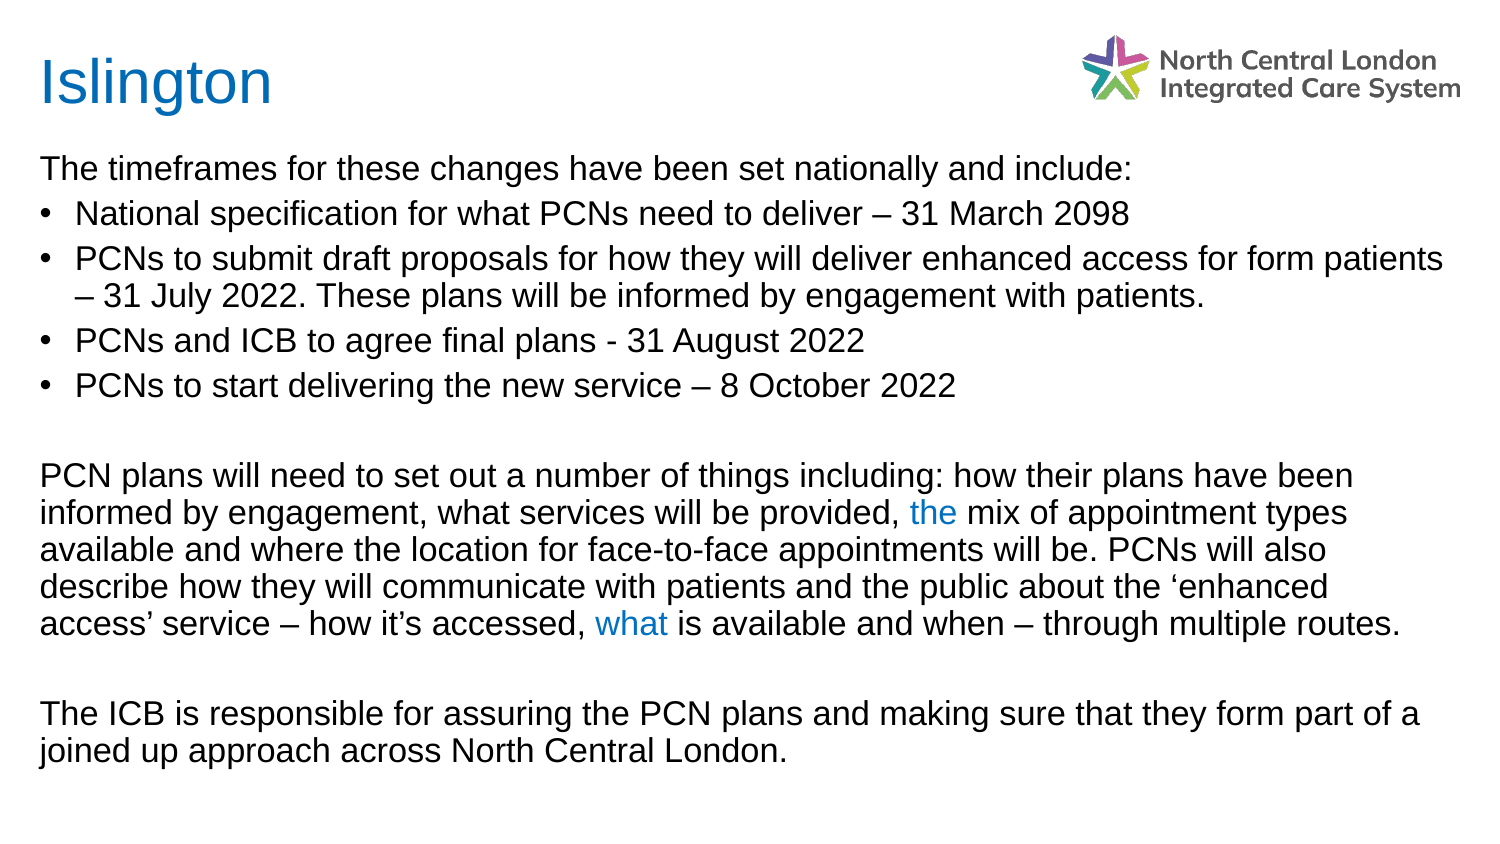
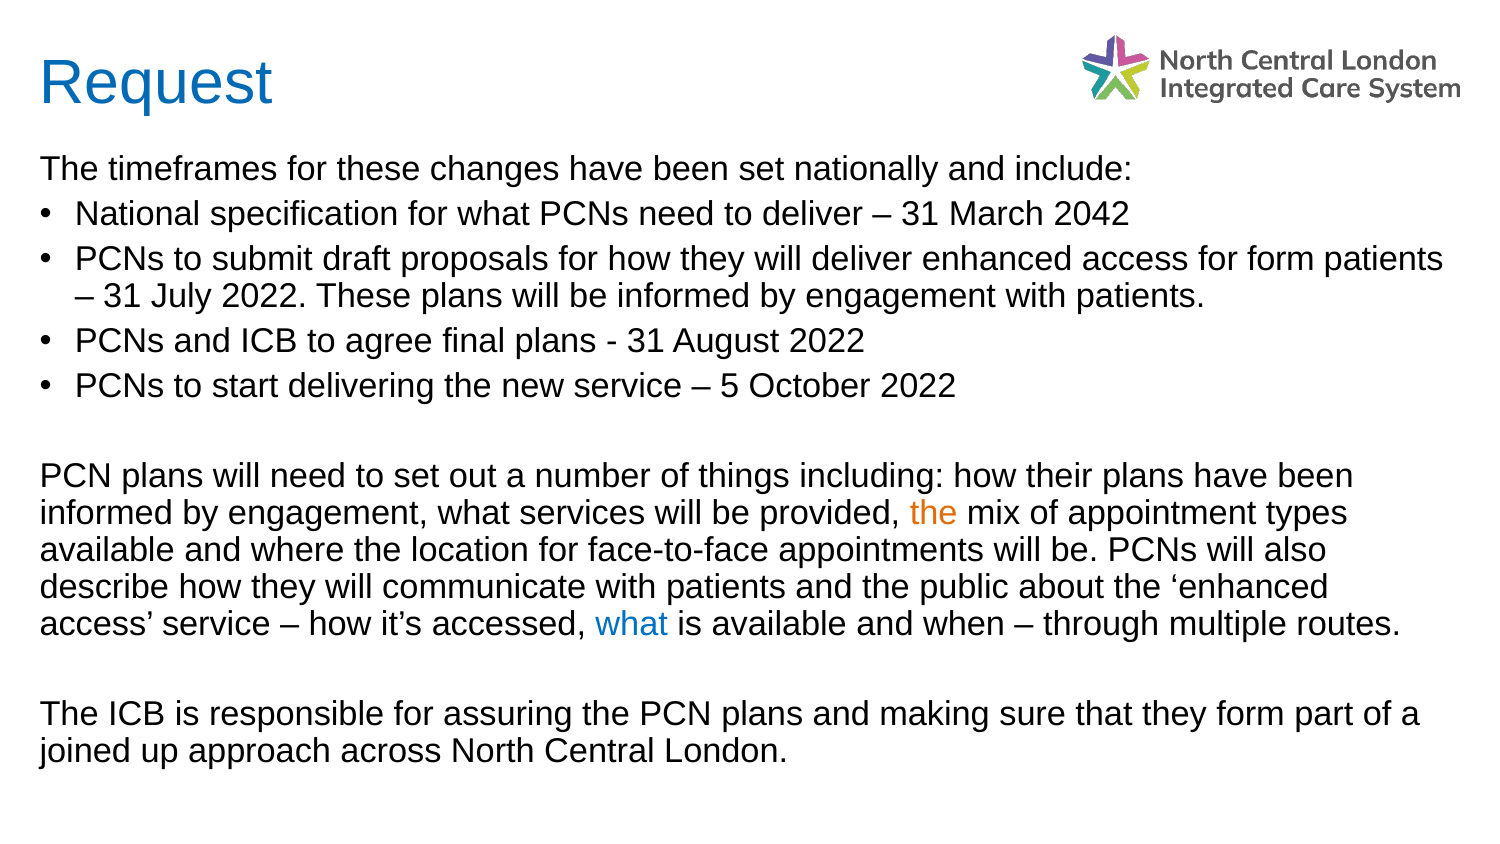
Islington: Islington -> Request
2098: 2098 -> 2042
8: 8 -> 5
the at (934, 513) colour: blue -> orange
